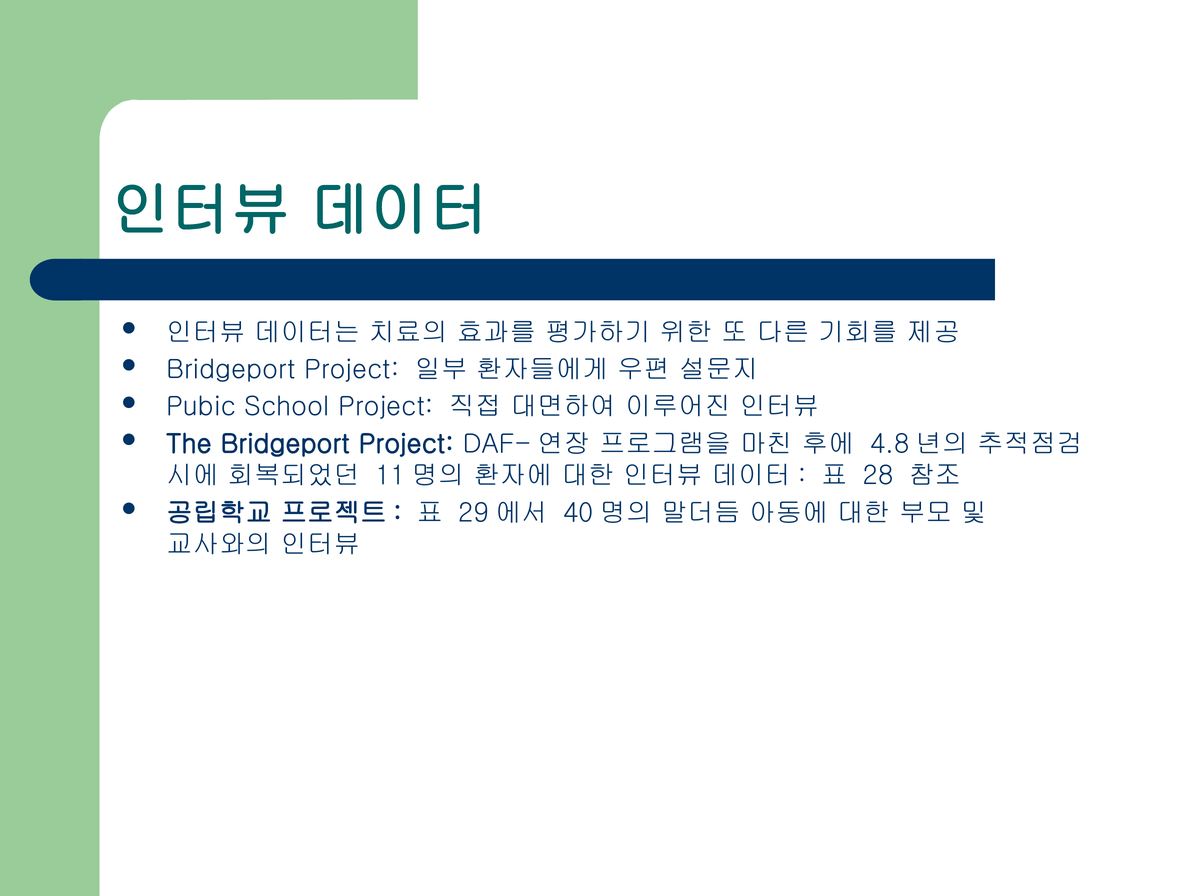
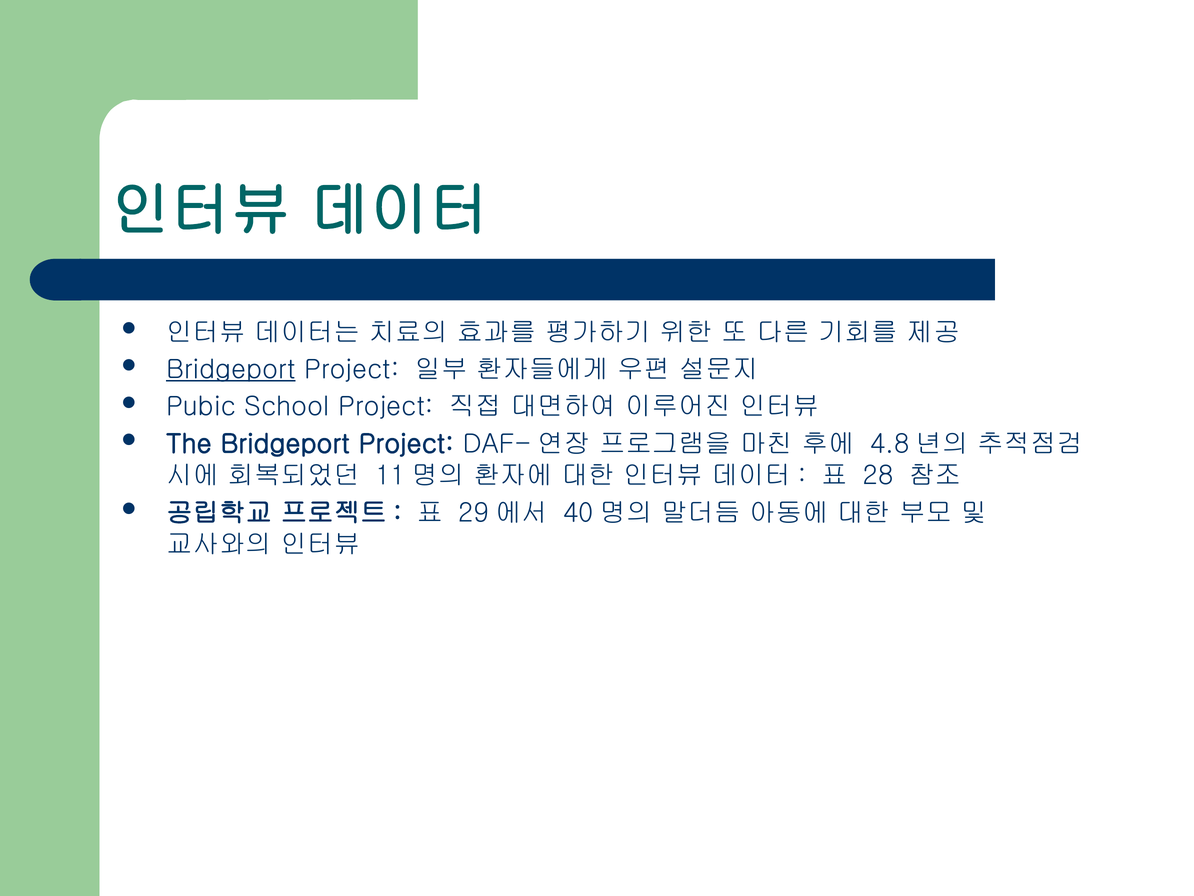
Bridgeport at (231, 369) underline: none -> present
